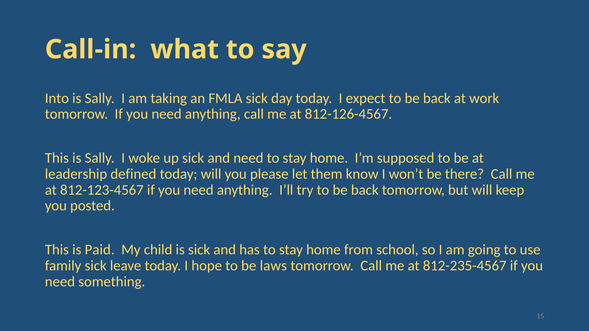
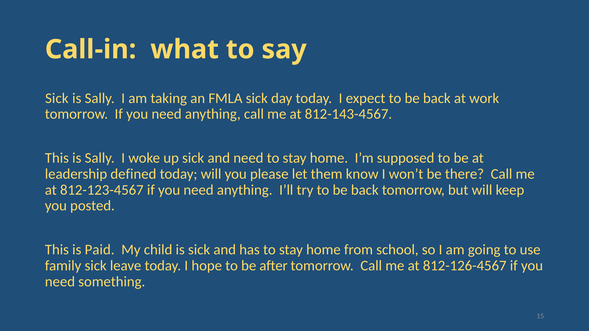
Into at (57, 98): Into -> Sick
812-126-4567: 812-126-4567 -> 812-143-4567
laws: laws -> after
812-235-4567: 812-235-4567 -> 812-126-4567
